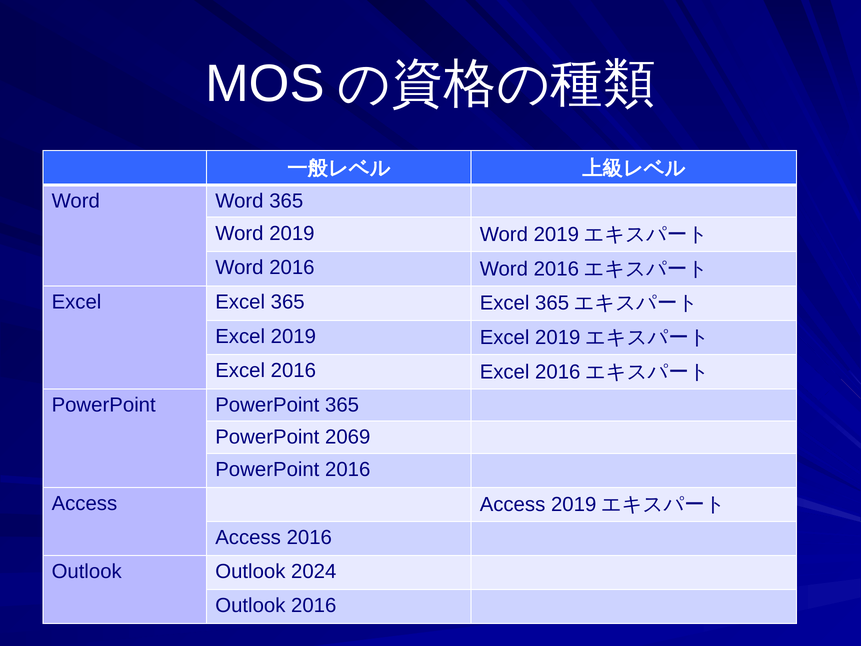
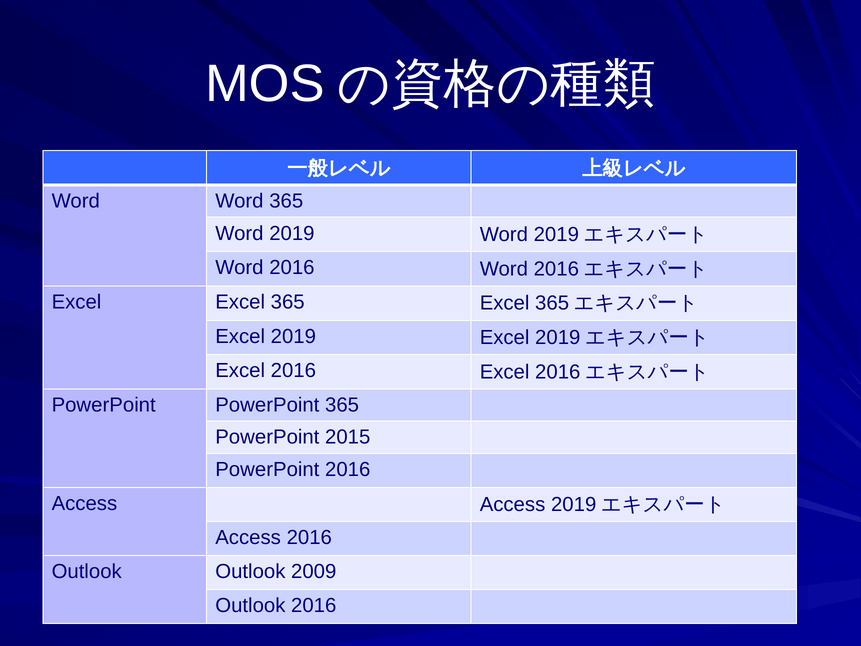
2069: 2069 -> 2015
2024: 2024 -> 2009
